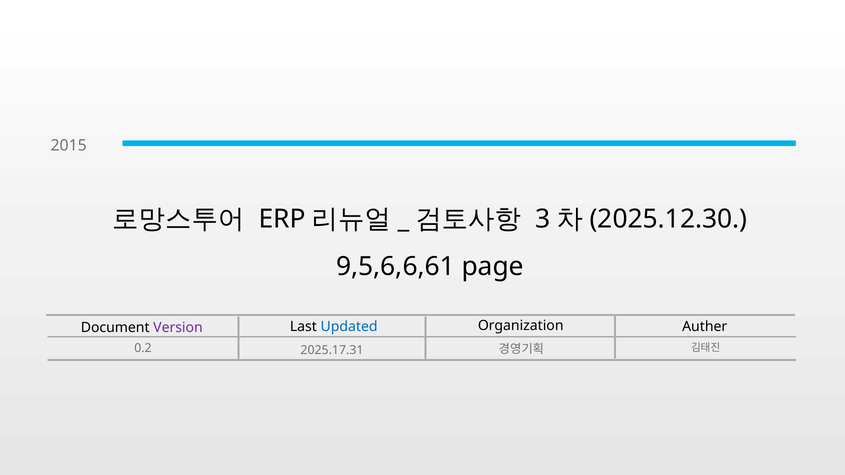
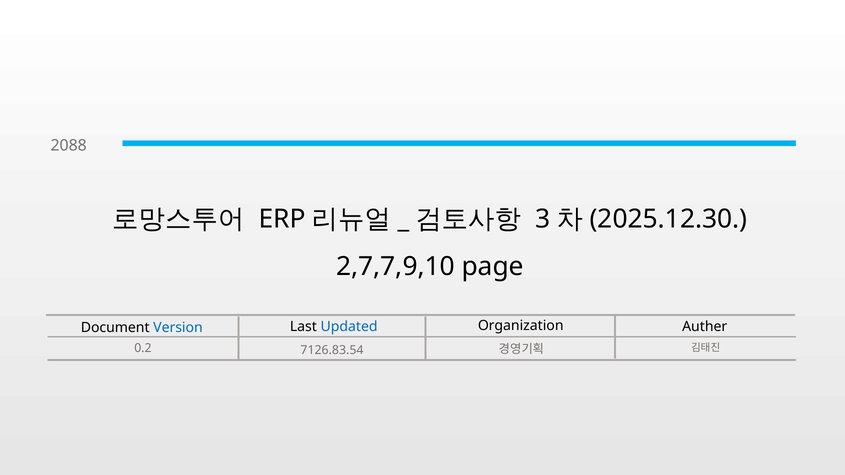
2015: 2015 -> 2088
9,5,6,6,61: 9,5,6,6,61 -> 2,7,7,9,10
Version colour: purple -> blue
2025.17.31: 2025.17.31 -> 7126.83.54
